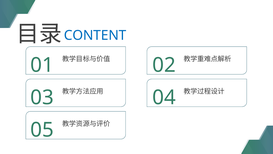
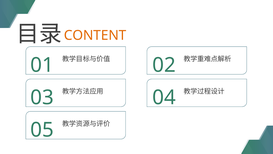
CONTENT colour: blue -> orange
